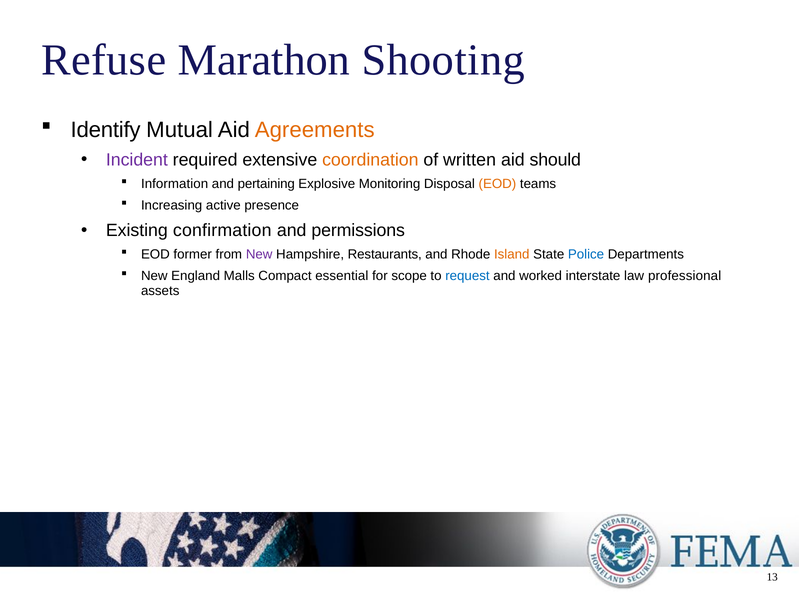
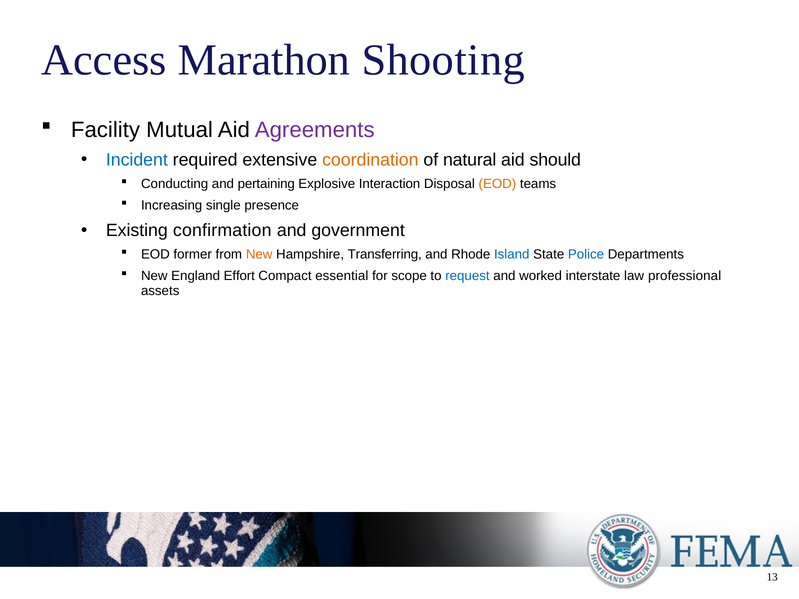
Refuse: Refuse -> Access
Identify: Identify -> Facility
Agreements colour: orange -> purple
Incident colour: purple -> blue
written: written -> natural
Information: Information -> Conducting
Monitoring: Monitoring -> Interaction
active: active -> single
permissions: permissions -> government
New at (259, 254) colour: purple -> orange
Restaurants: Restaurants -> Transferring
Island colour: orange -> blue
Malls: Malls -> Effort
